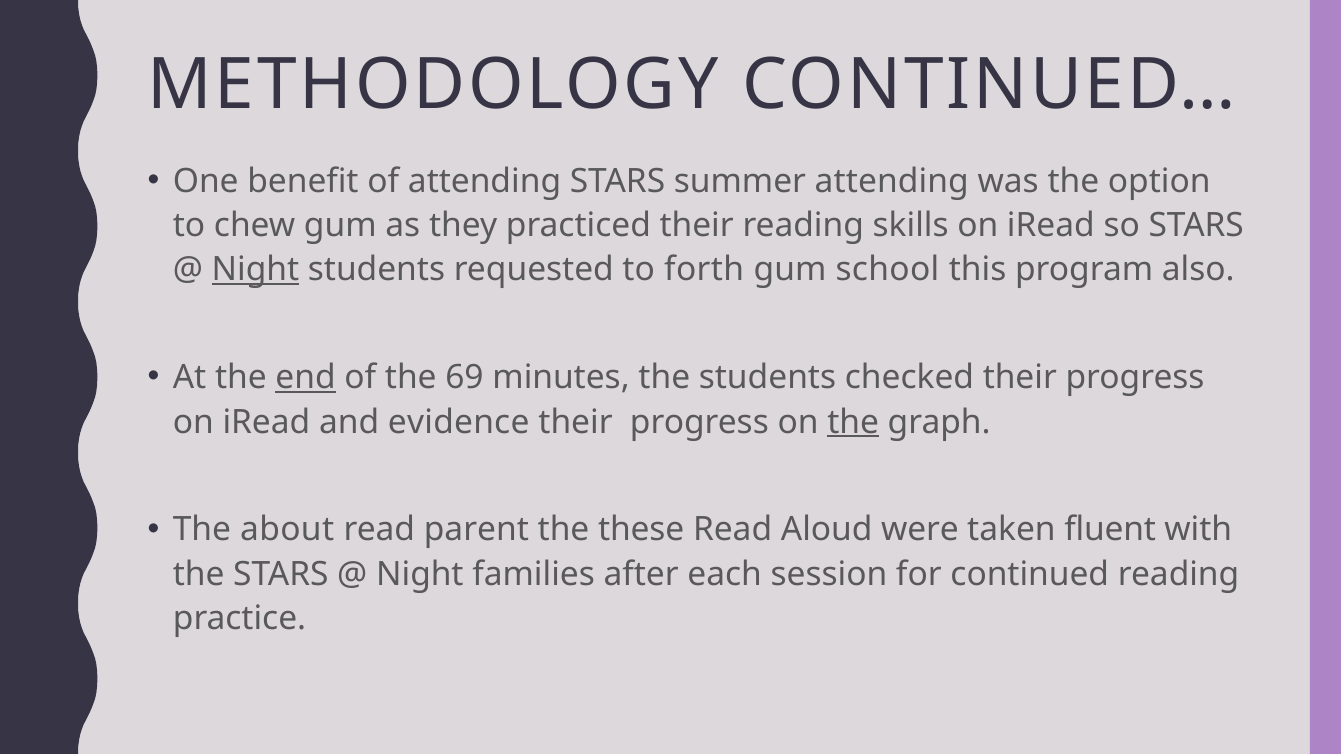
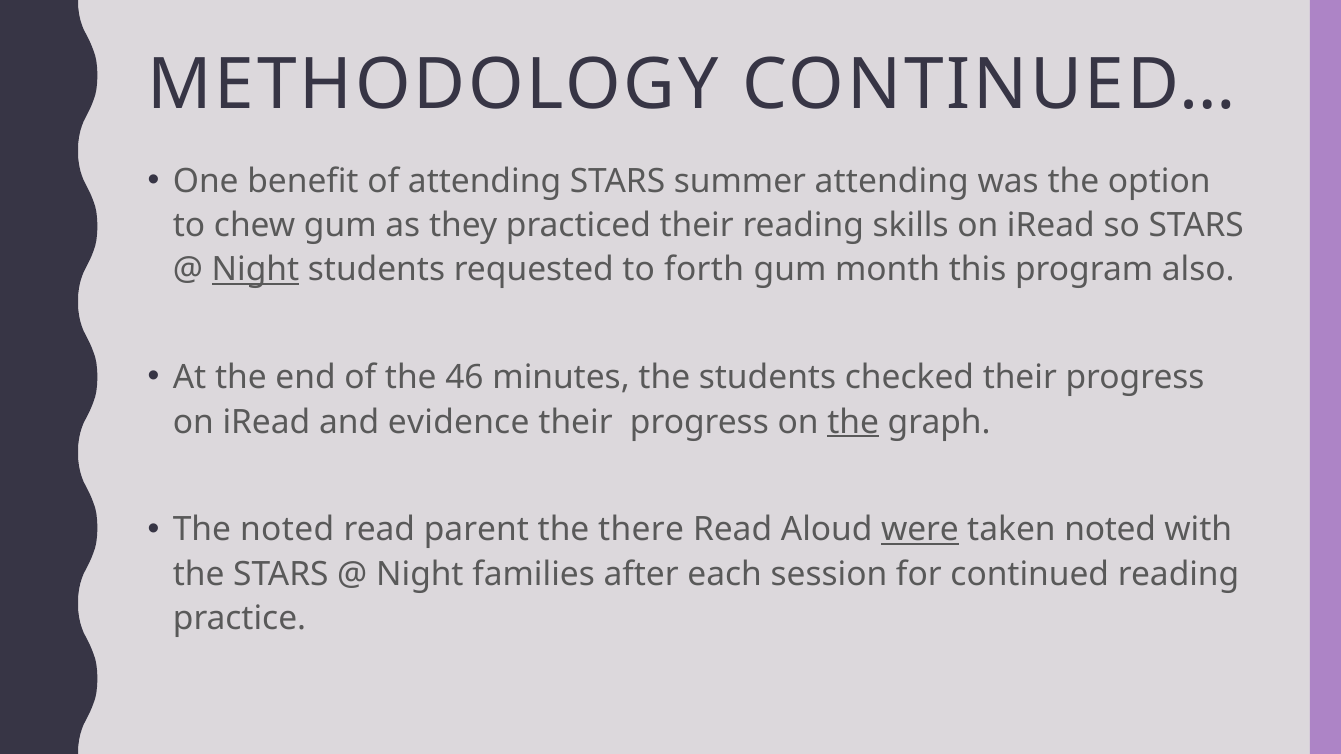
school: school -> month
end underline: present -> none
69: 69 -> 46
The about: about -> noted
these: these -> there
were underline: none -> present
taken fluent: fluent -> noted
